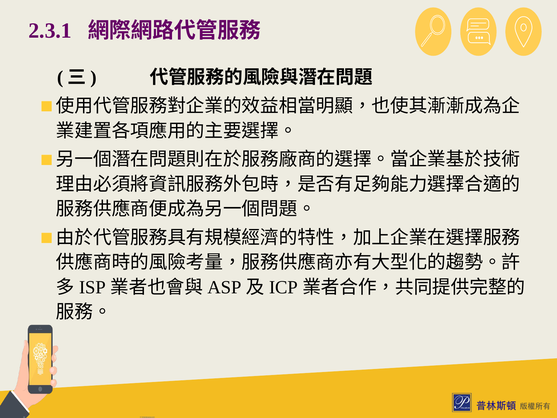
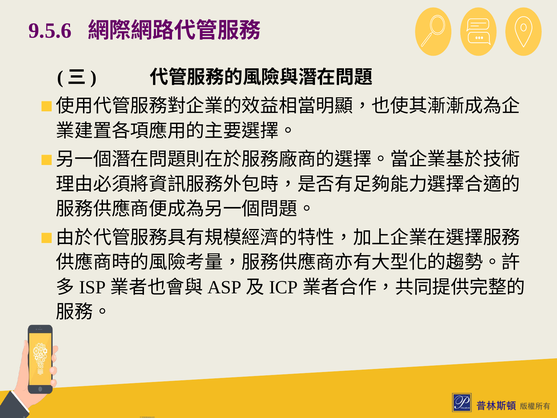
2.3.1: 2.3.1 -> 9.5.6
